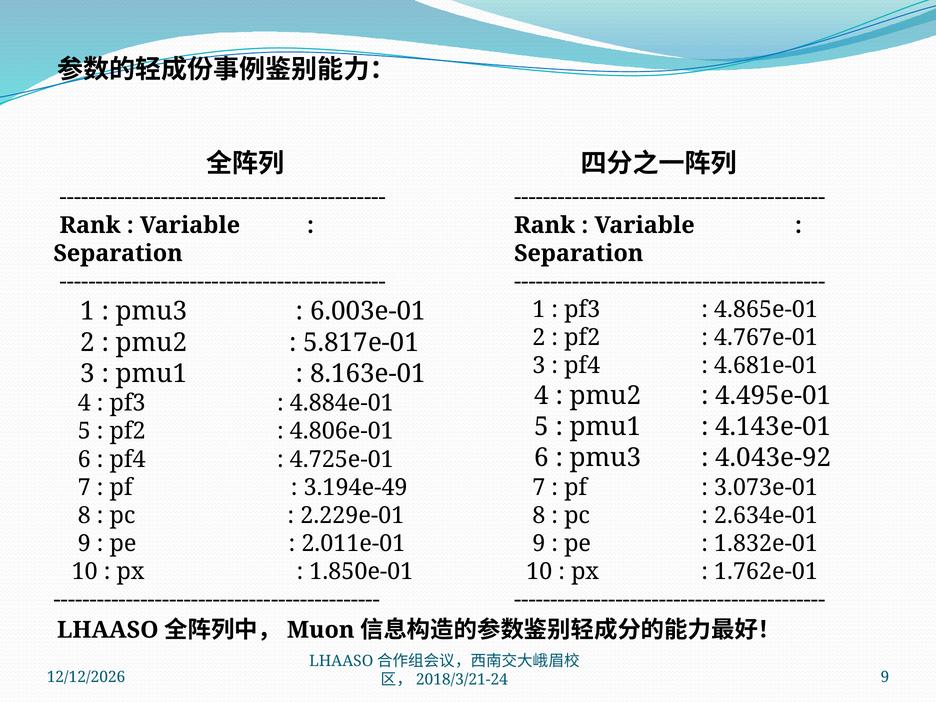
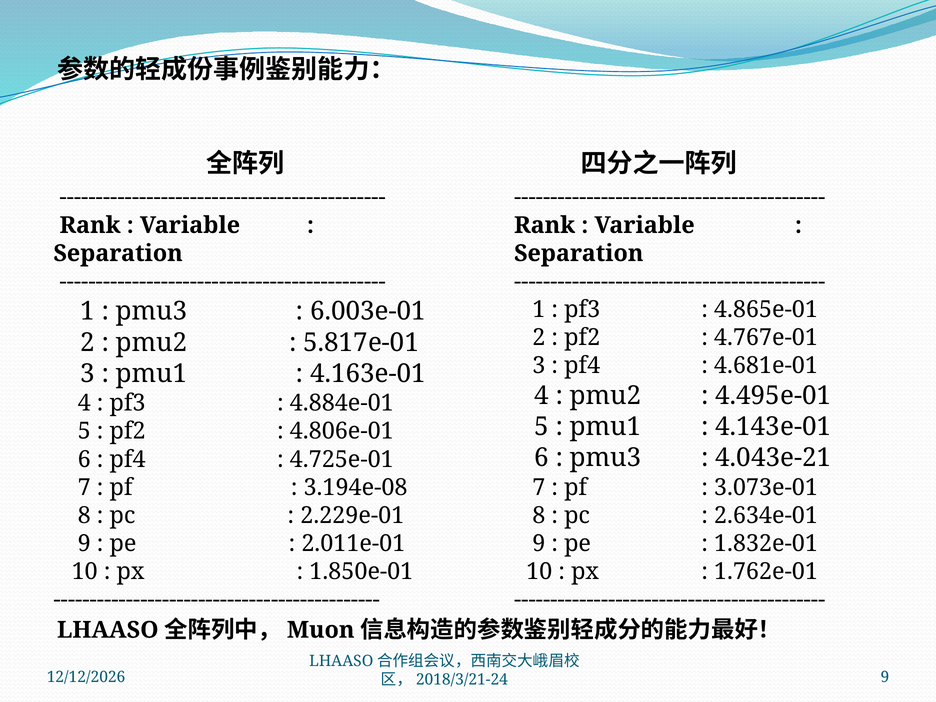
8.163e-01: 8.163e-01 -> 4.163e-01
4.043e-92: 4.043e-92 -> 4.043e-21
3.194e-49: 3.194e-49 -> 3.194e-08
